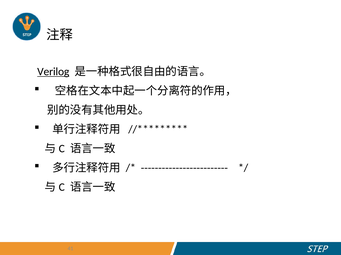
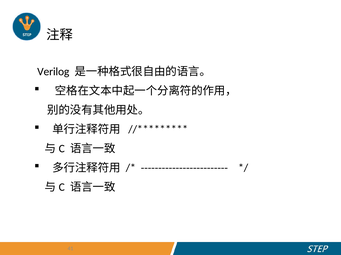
Verilog underline: present -> none
